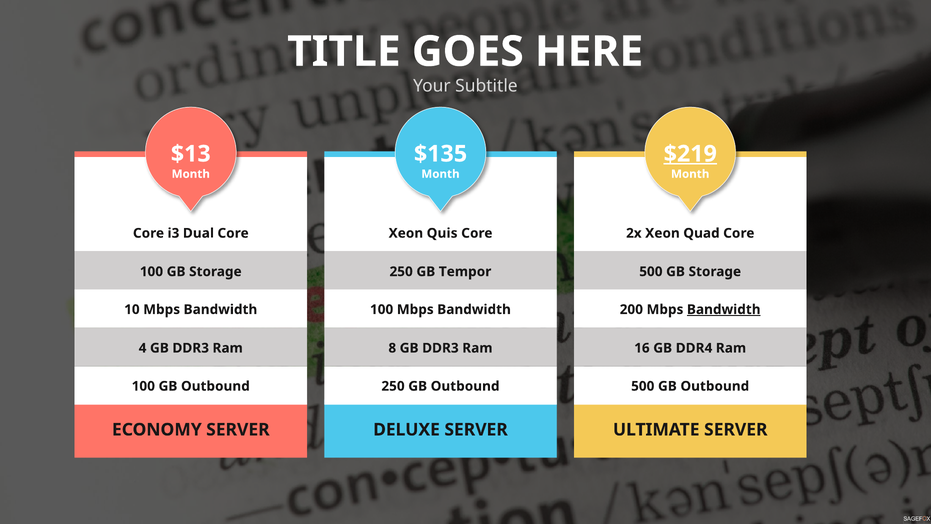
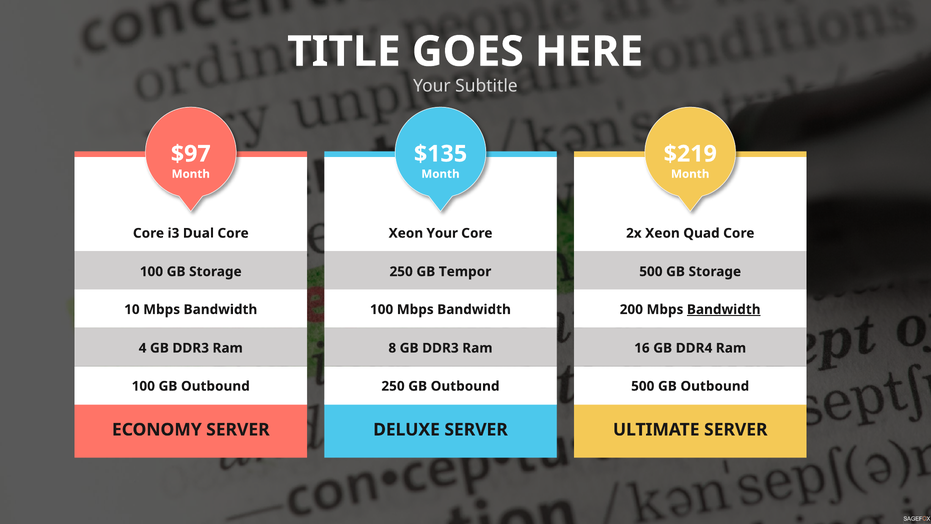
$13: $13 -> $97
$219 underline: present -> none
Xeon Quis: Quis -> Your
